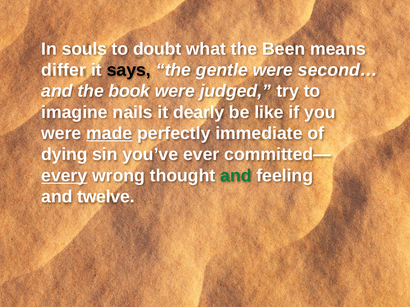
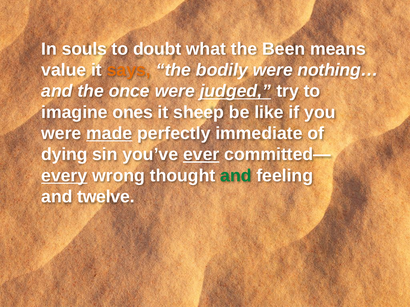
differ: differ -> value
says colour: black -> orange
gentle: gentle -> bodily
second…: second… -> nothing…
book: book -> once
judged underline: none -> present
nails: nails -> ones
dearly: dearly -> sheep
ever underline: none -> present
